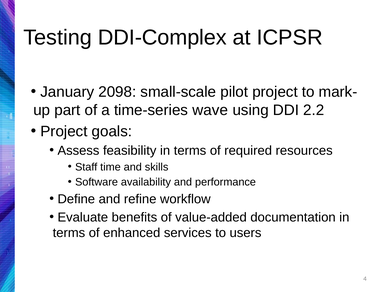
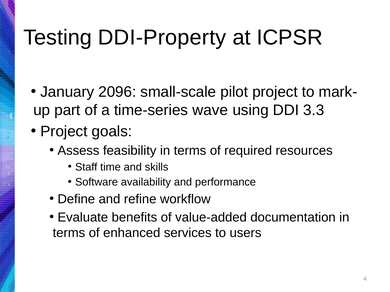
DDI-Complex: DDI-Complex -> DDI-Property
2098: 2098 -> 2096
2.2: 2.2 -> 3.3
